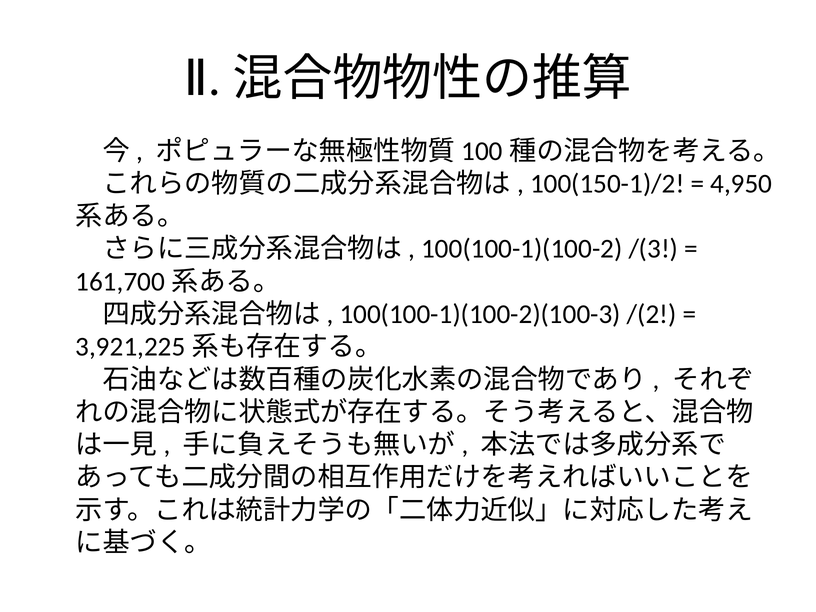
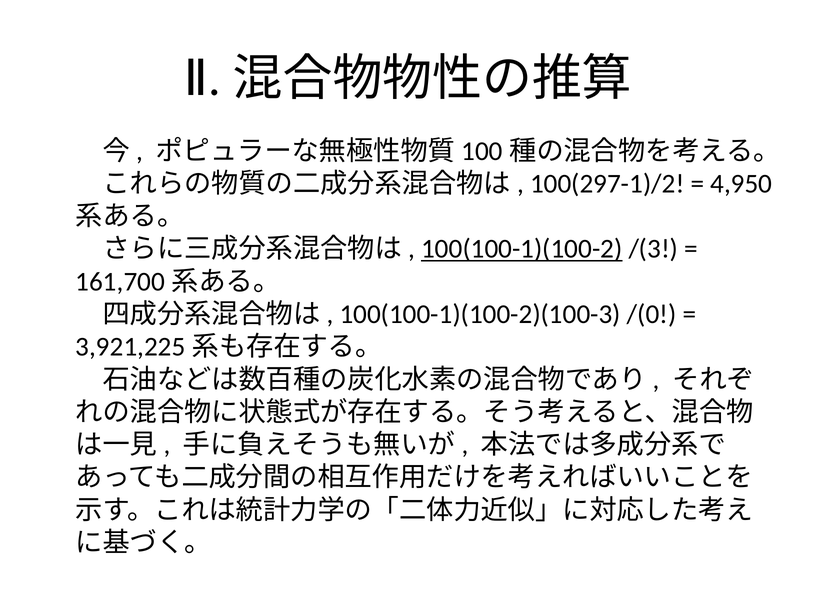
100(150-1)/2: 100(150-1)/2 -> 100(297-1)/2
100(100-1)(100-2 underline: none -> present
/(2: /(2 -> /(0
